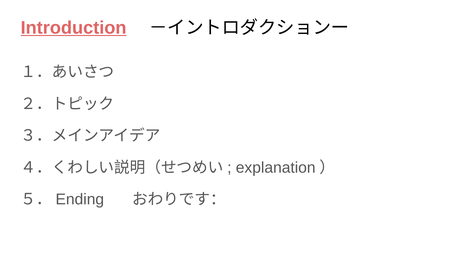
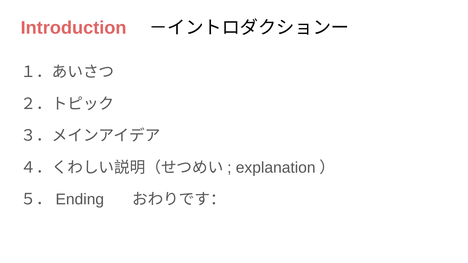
Introduction underline: present -> none
